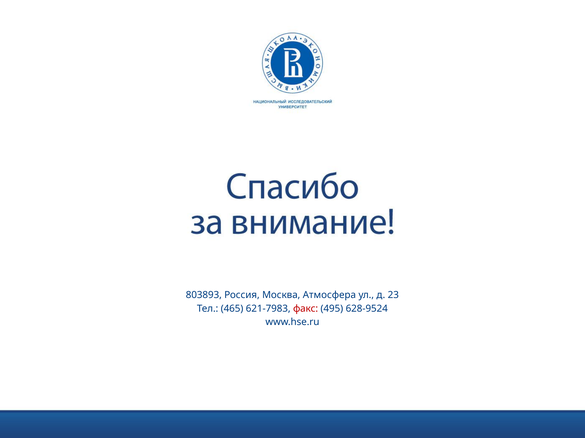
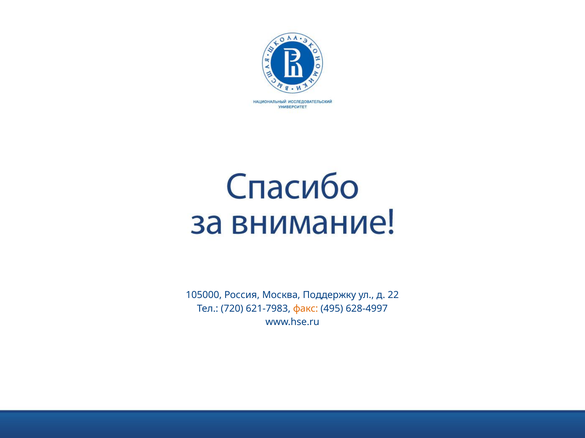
803893: 803893 -> 105000
Атмосфера: Атмосфера -> Поддержку
23: 23 -> 22
465: 465 -> 720
факс colour: red -> orange
628-9524: 628-9524 -> 628-4997
